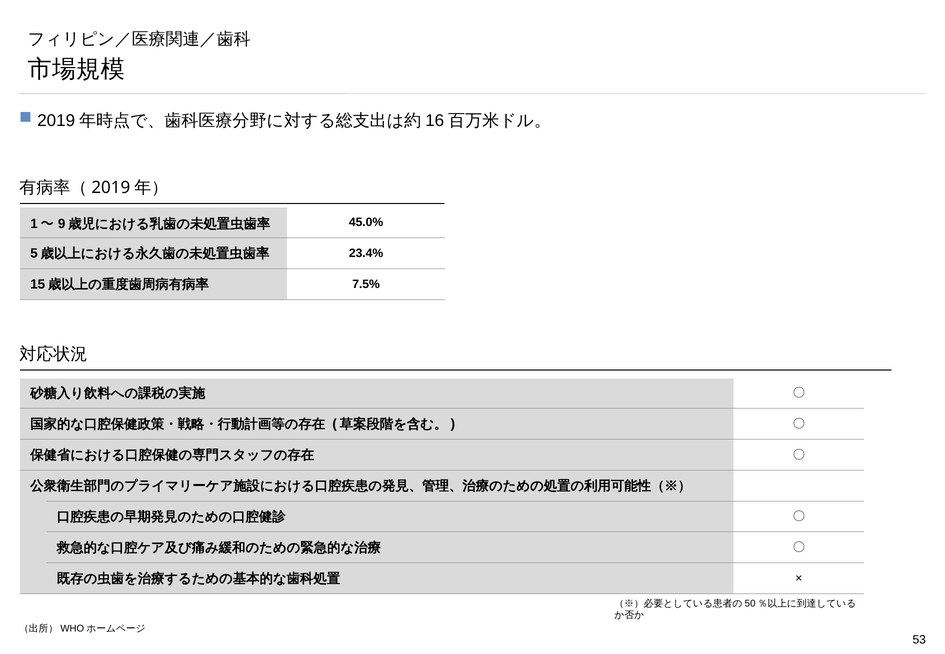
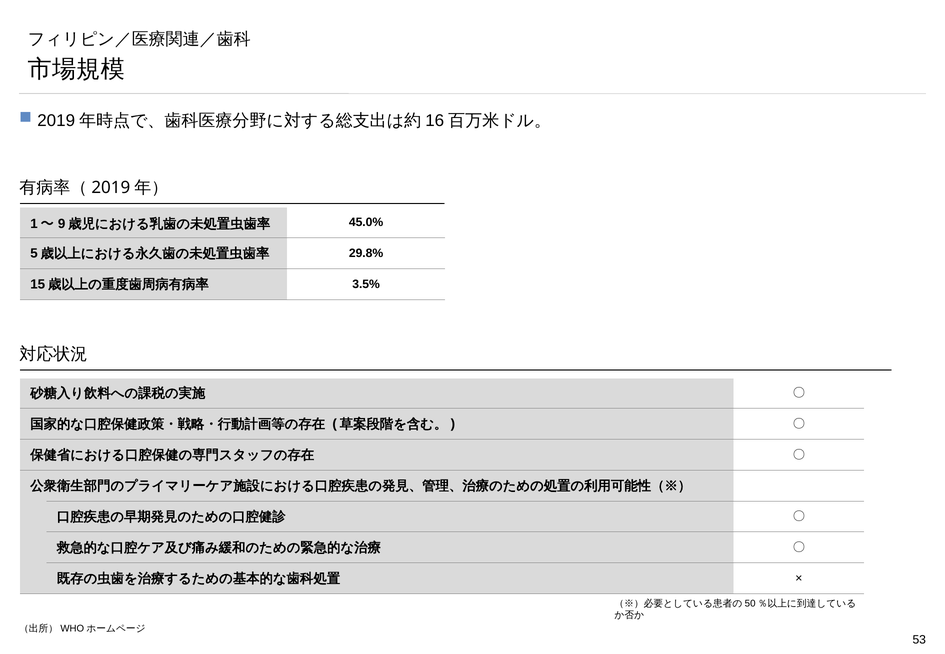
23.4%: 23.4% -> 29.8%
7.5%: 7.5% -> 3.5%
